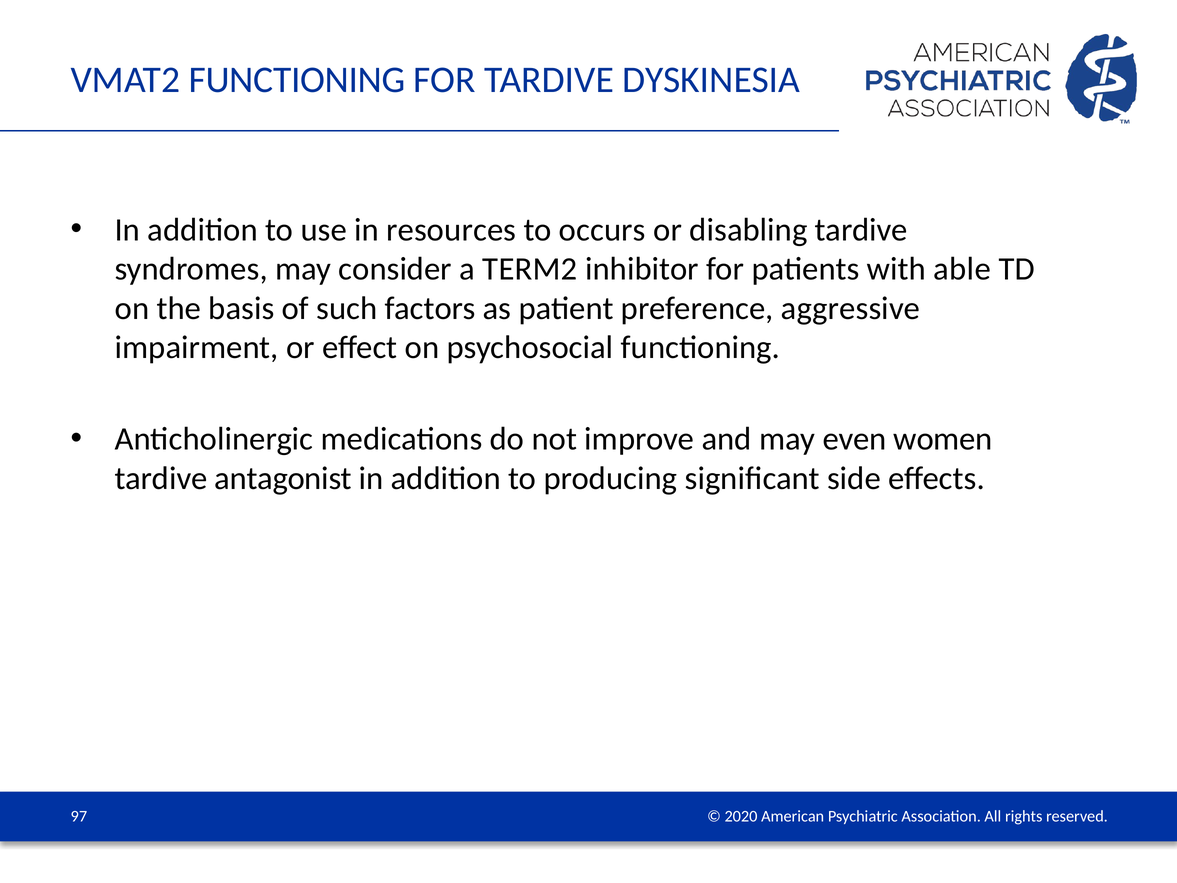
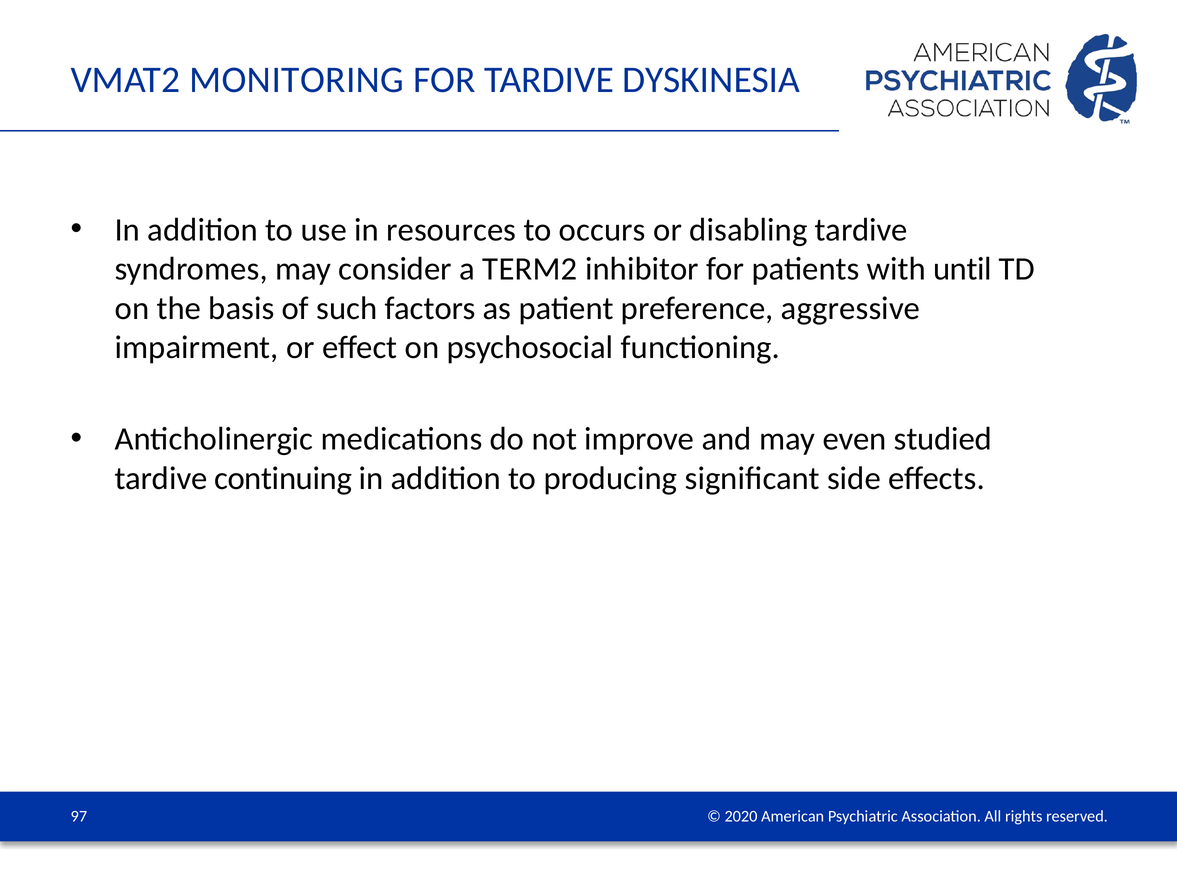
VMAT2 FUNCTIONING: FUNCTIONING -> MONITORING
able: able -> until
women: women -> studied
antagonist: antagonist -> continuing
